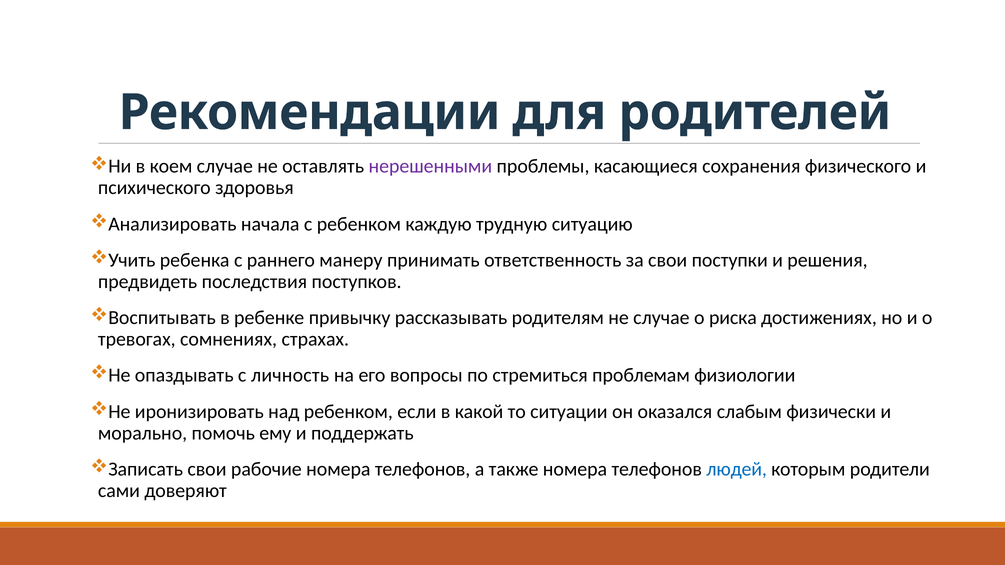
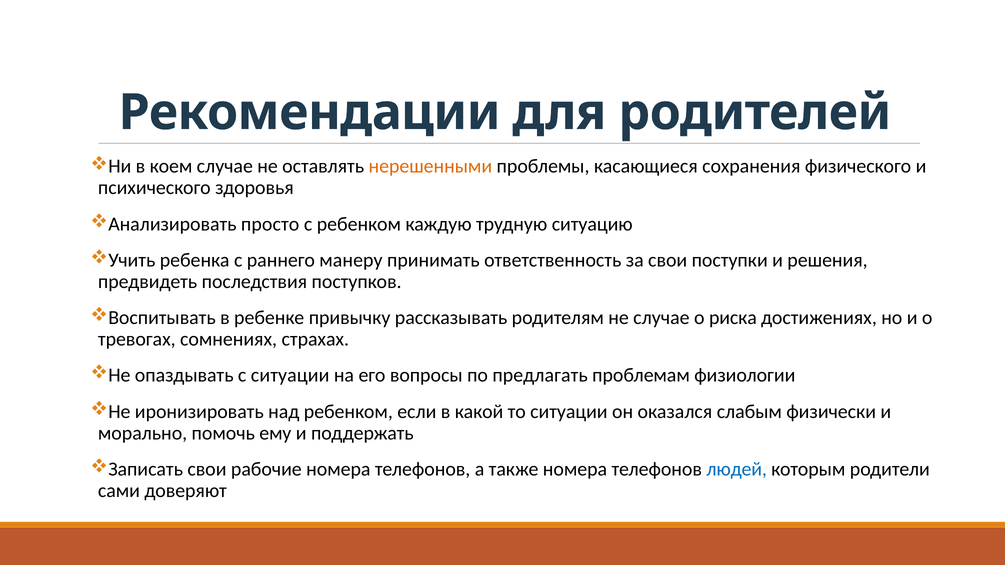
нерешенными colour: purple -> orange
начала: начала -> просто
с личность: личность -> ситуации
стремиться: стремиться -> предлагать
